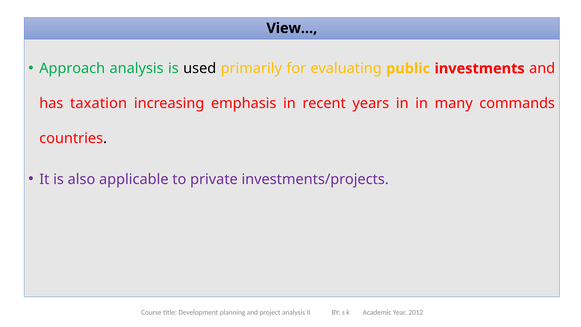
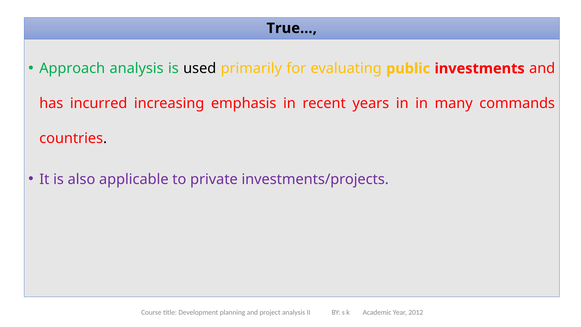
View…: View… -> True…
taxation: taxation -> incurred
